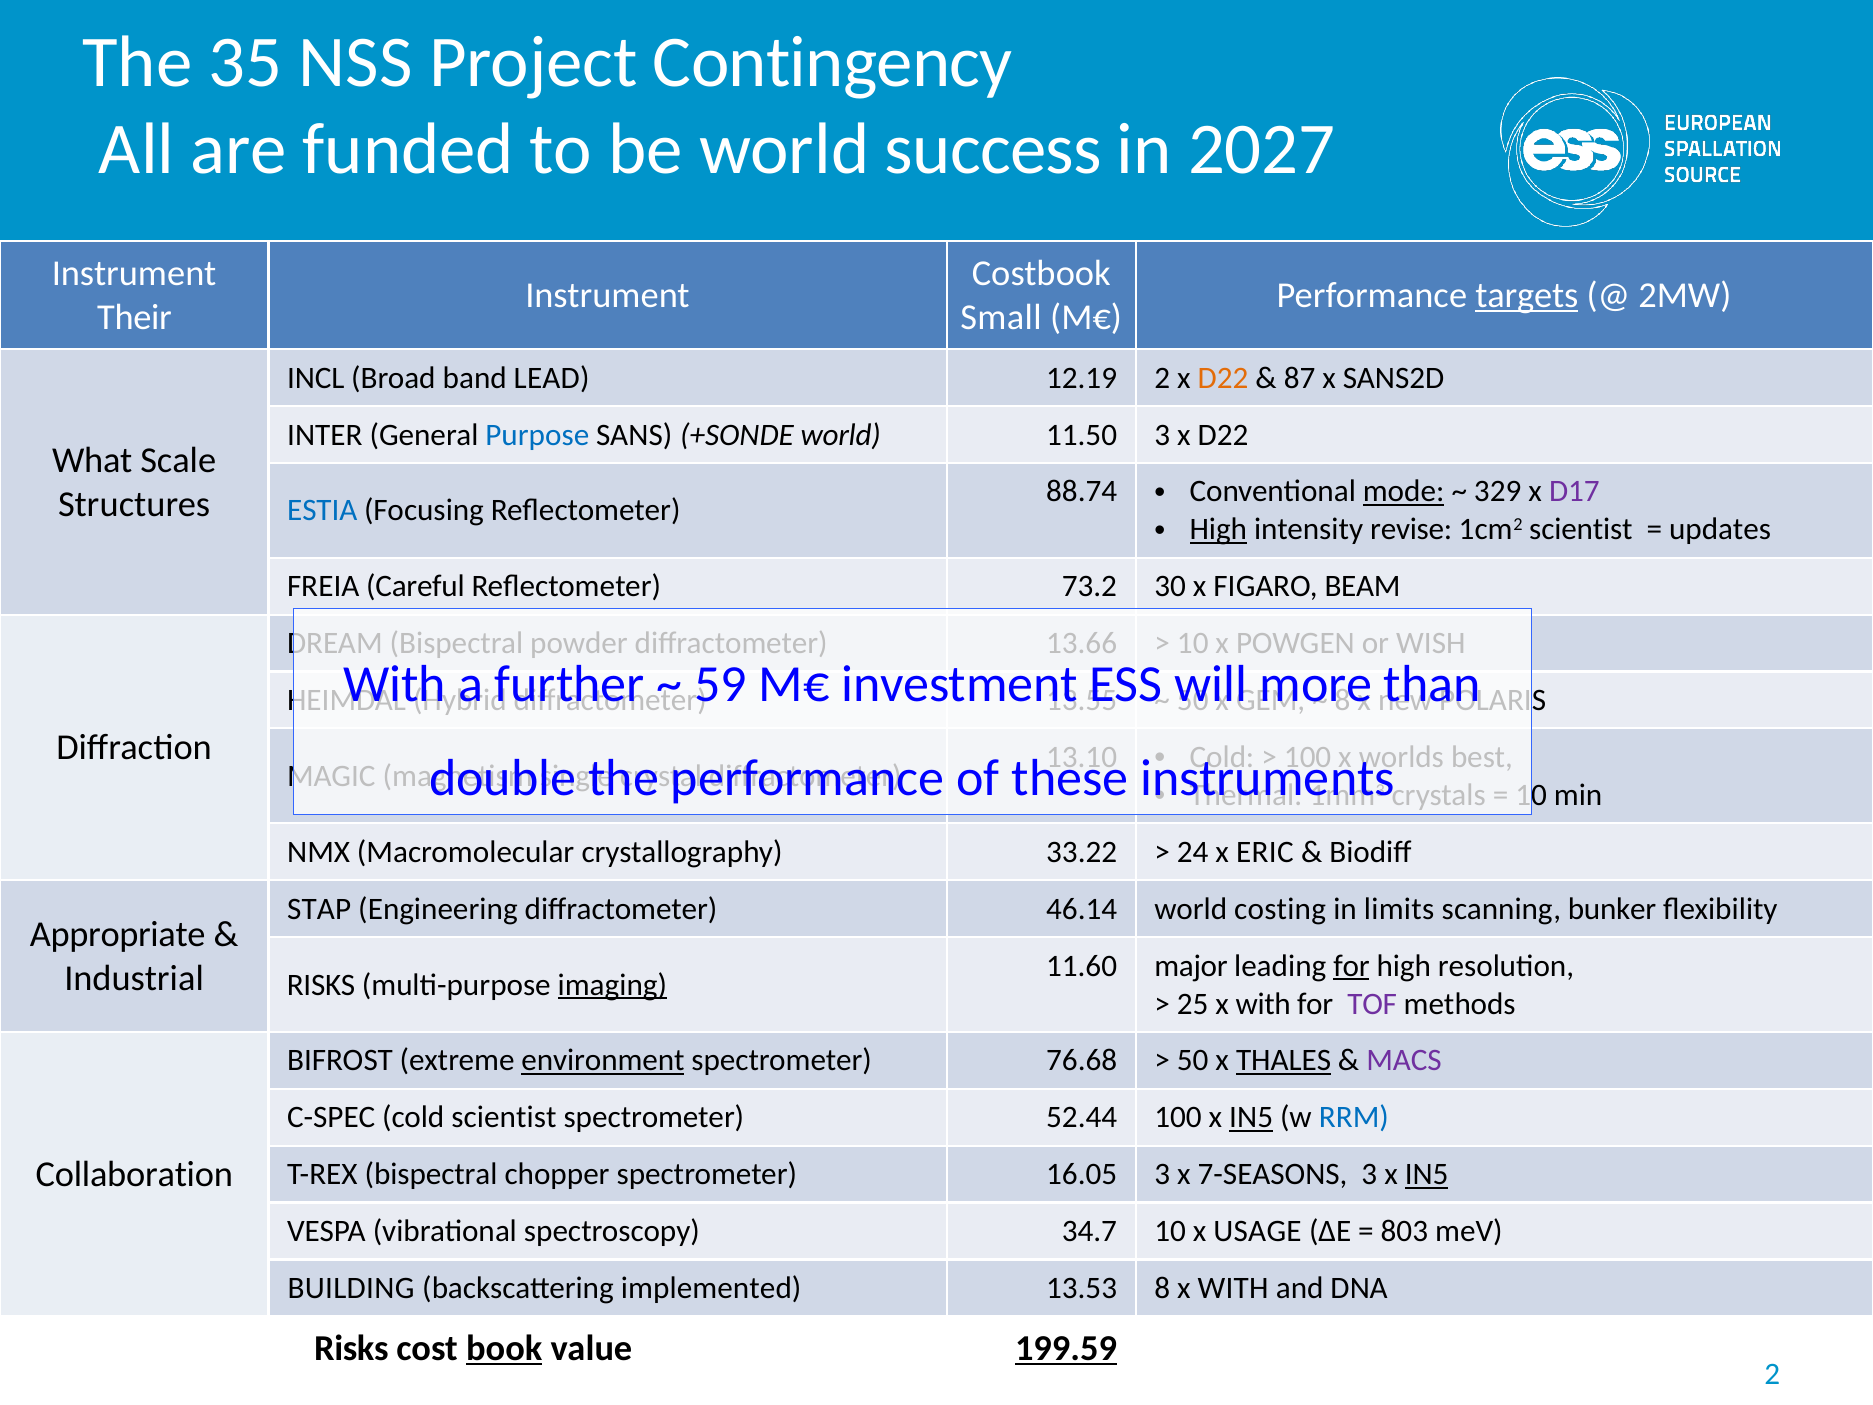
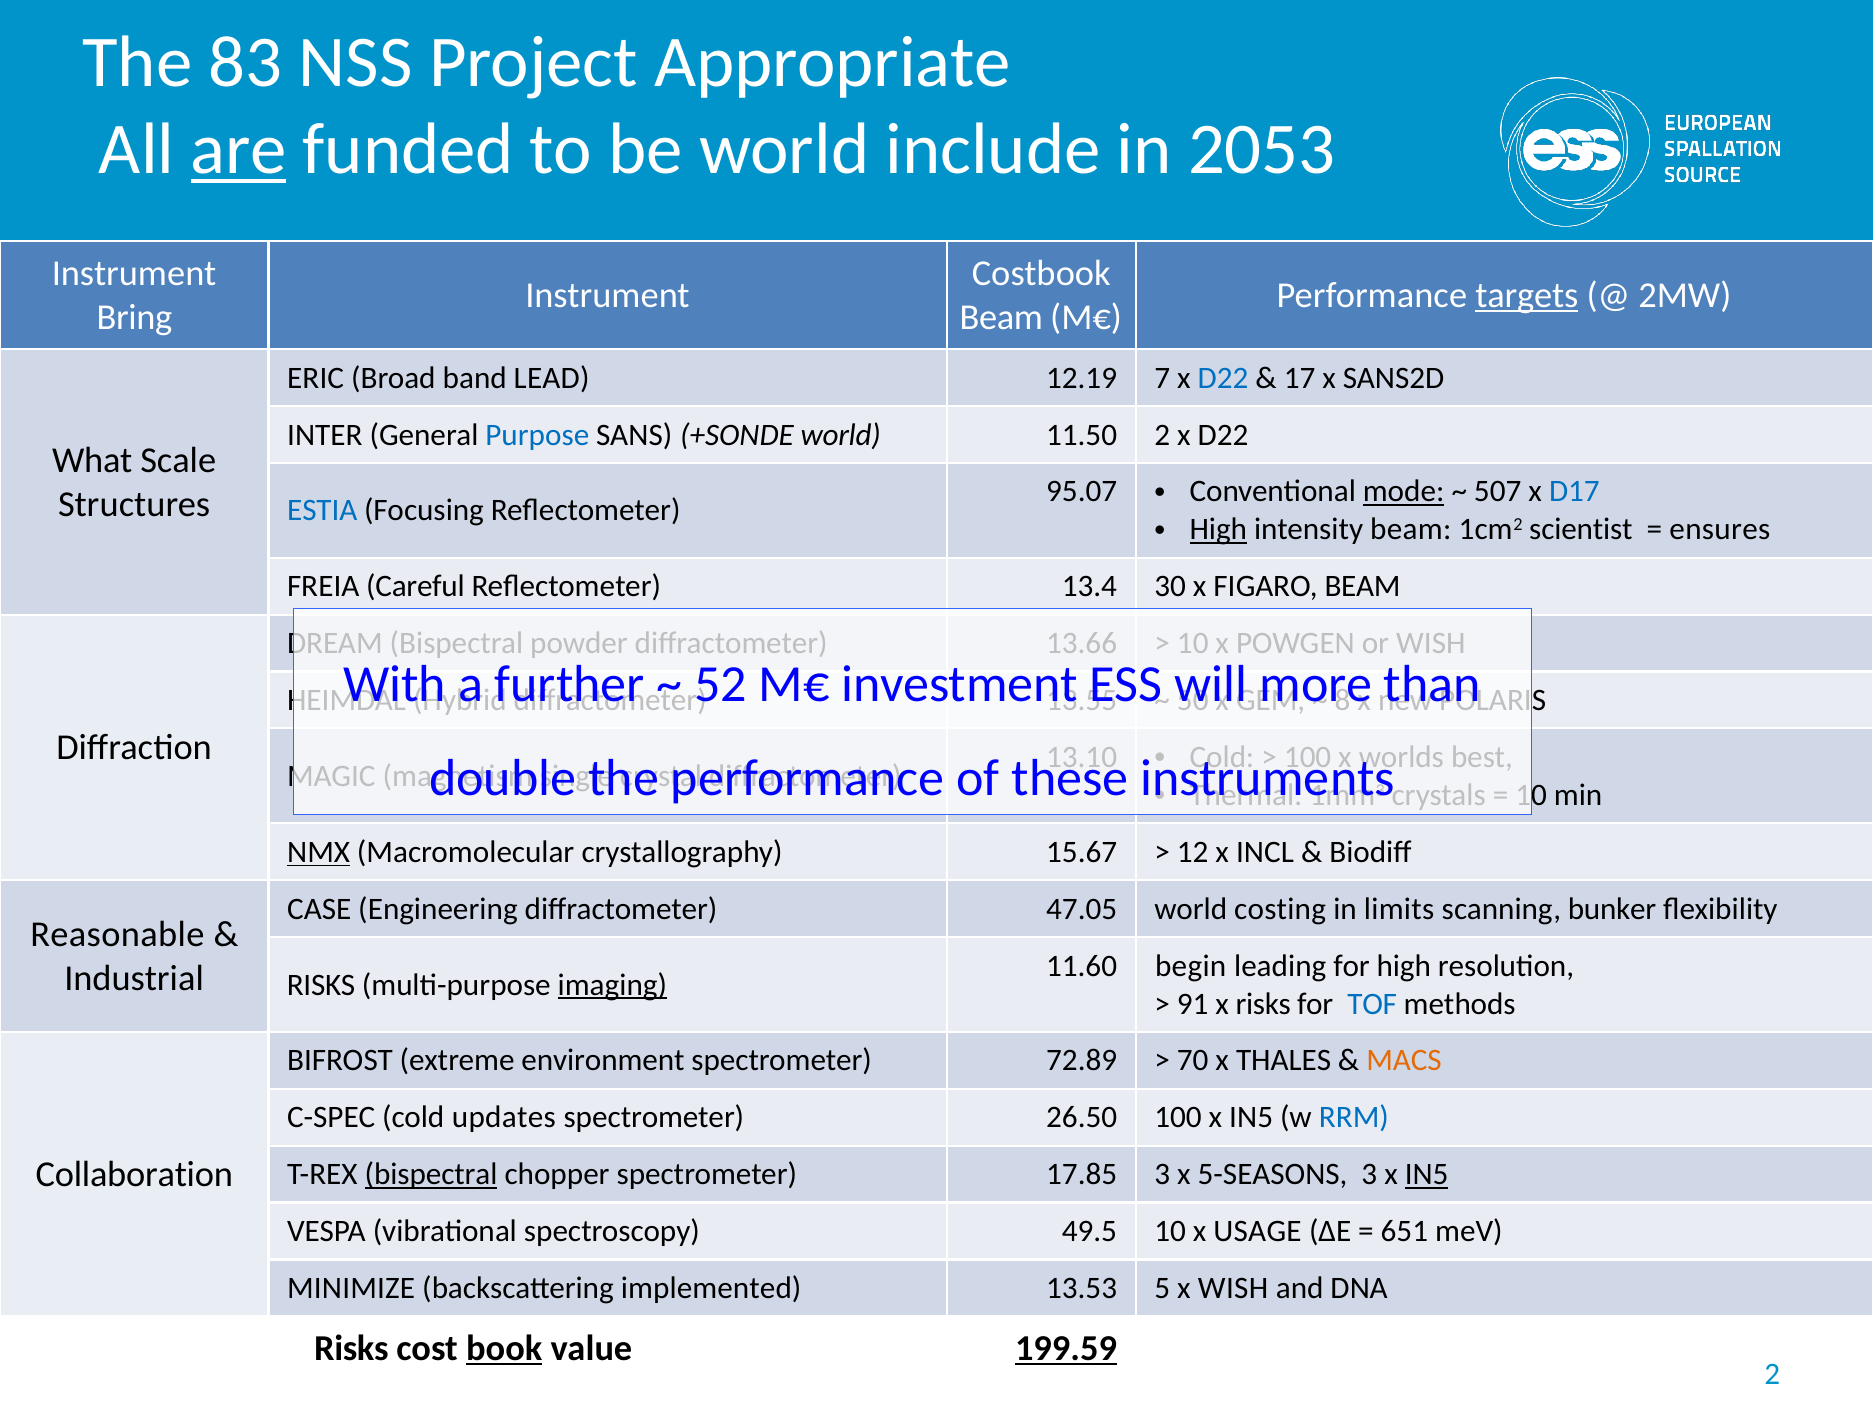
35: 35 -> 83
Contingency: Contingency -> Appropriate
are underline: none -> present
success: success -> include
2027: 2027 -> 2053
Their: Their -> Bring
Small at (1001, 318): Small -> Beam
INCL: INCL -> ERIC
12.19 2: 2 -> 7
D22 at (1223, 378) colour: orange -> blue
87: 87 -> 17
11.50 3: 3 -> 2
88.74: 88.74 -> 95.07
329: 329 -> 507
D17 colour: purple -> blue
intensity revise: revise -> beam
updates: updates -> ensures
73.2: 73.2 -> 13.4
59: 59 -> 52
NMX underline: none -> present
33.22: 33.22 -> 15.67
24: 24 -> 12
ERIC: ERIC -> INCL
STAP: STAP -> CASE
46.14: 46.14 -> 47.05
Appropriate: Appropriate -> Reasonable
major: major -> begin
for at (1351, 966) underline: present -> none
25: 25 -> 91
with at (1263, 1004): with -> risks
TOF colour: purple -> blue
environment underline: present -> none
76.68: 76.68 -> 72.89
50 at (1193, 1060): 50 -> 70
THALES underline: present -> none
MACS colour: purple -> orange
cold scientist: scientist -> updates
52.44: 52.44 -> 26.50
IN5 at (1251, 1117) underline: present -> none
bispectral at (431, 1174) underline: none -> present
16.05: 16.05 -> 17.85
7-SEASONS: 7-SEASONS -> 5-SEASONS
34.7: 34.7 -> 49.5
803: 803 -> 651
BUILDING: BUILDING -> MINIMIZE
13.53 8: 8 -> 5
WITH at (1233, 1288): WITH -> WISH
